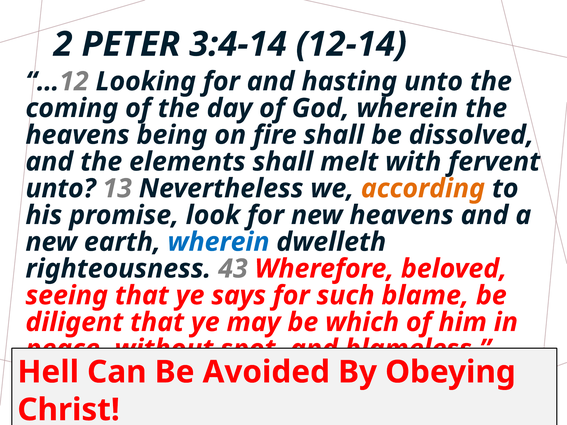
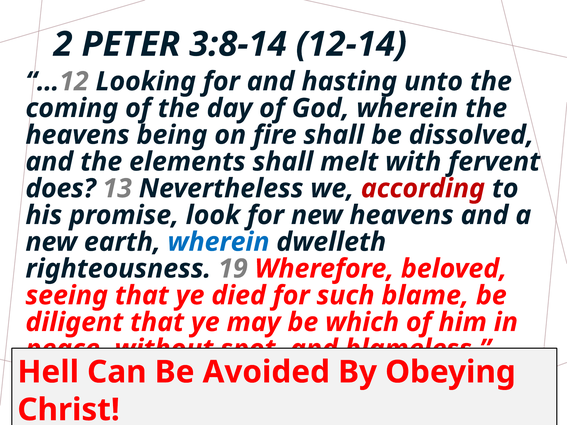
3:4-14: 3:4-14 -> 3:8-14
unto at (61, 189): unto -> does
according colour: orange -> red
43: 43 -> 19
says: says -> died
